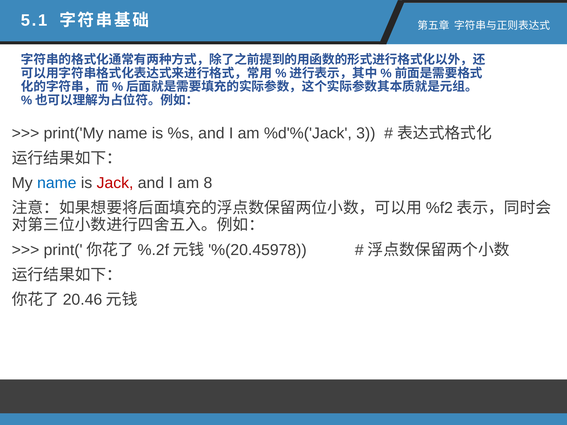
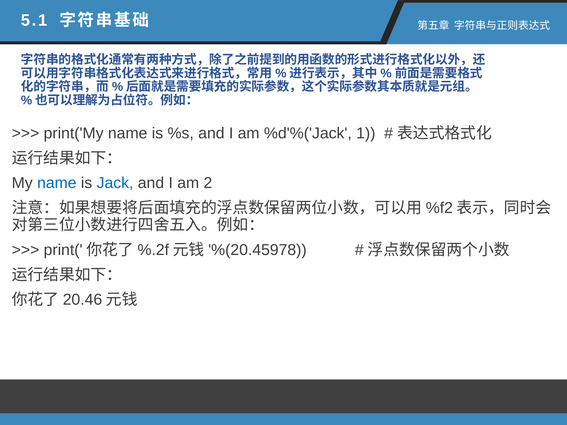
3: 3 -> 1
Jack colour: red -> blue
8: 8 -> 2
